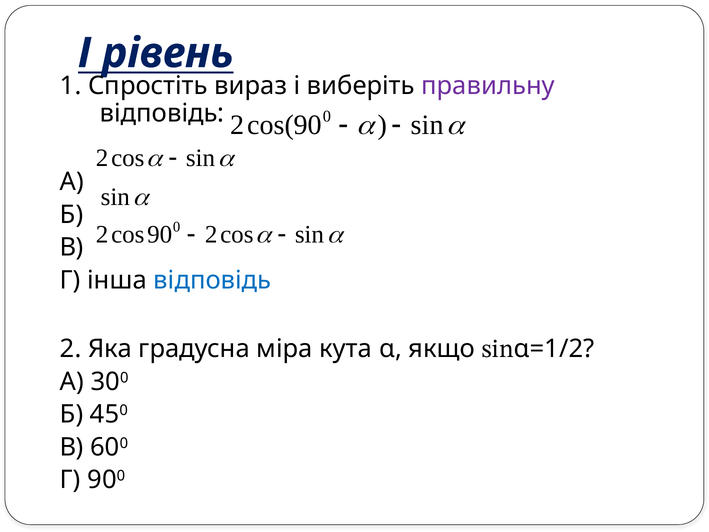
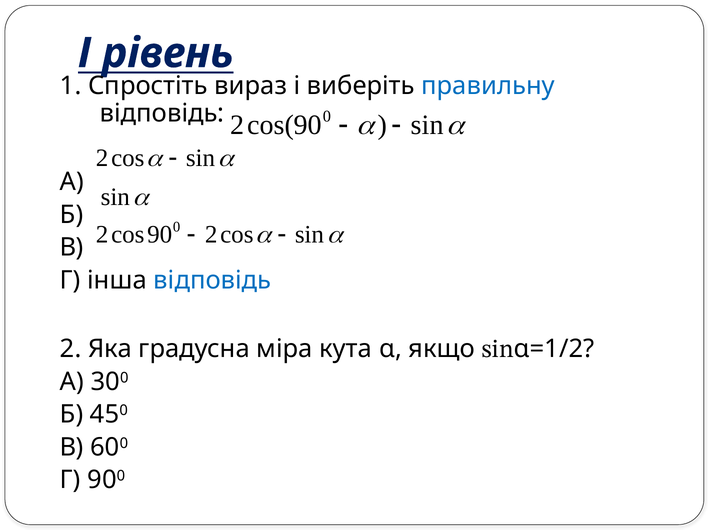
правильну colour: purple -> blue
